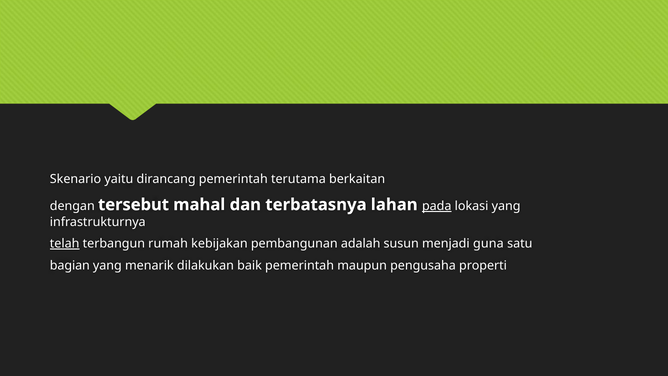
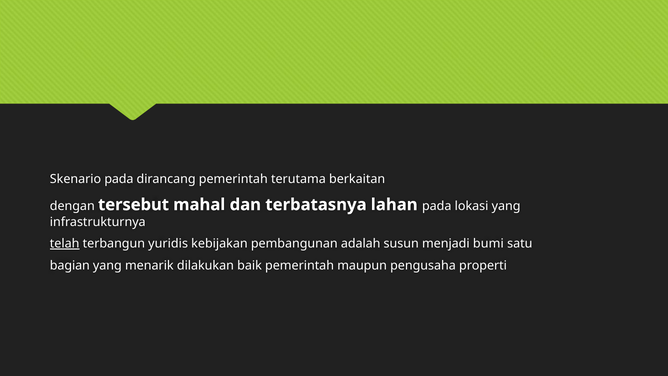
Skenario yaitu: yaitu -> pada
pada at (437, 206) underline: present -> none
rumah: rumah -> yuridis
guna: guna -> bumi
